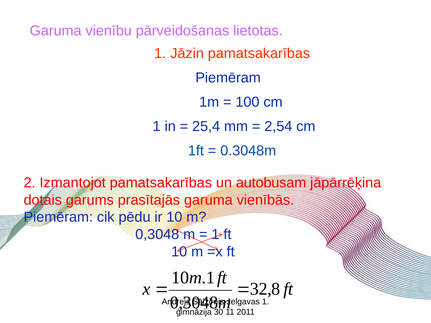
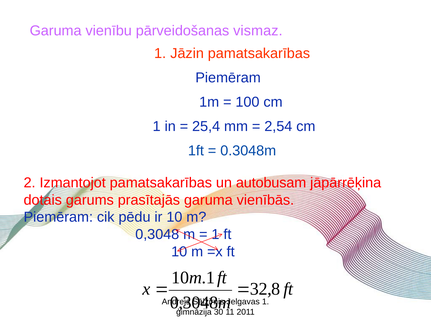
lietotas: lietotas -> vismaz
